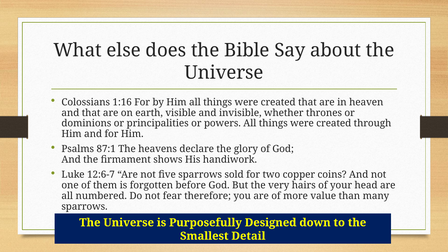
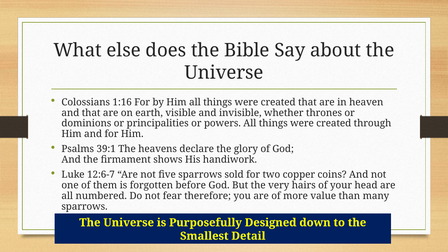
87:1: 87:1 -> 39:1
